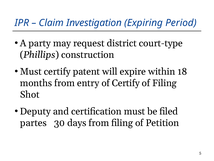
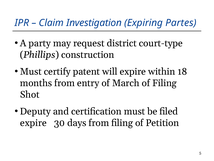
Period: Period -> Partes
of Certify: Certify -> March
partes at (33, 123): partes -> expire
